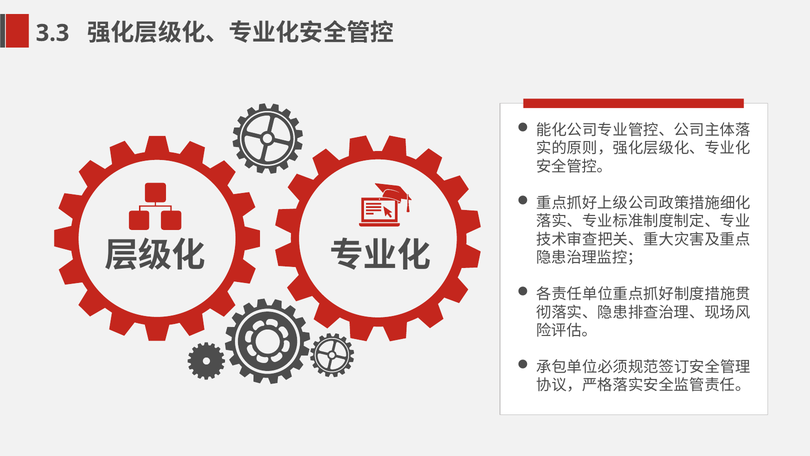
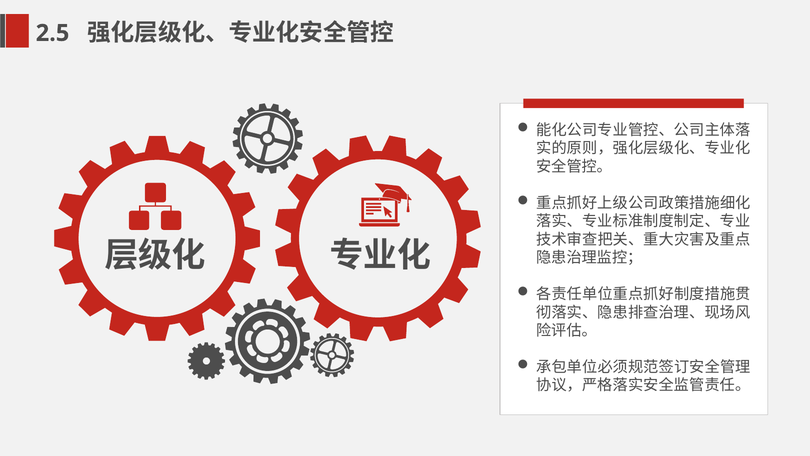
3.3: 3.3 -> 2.5
